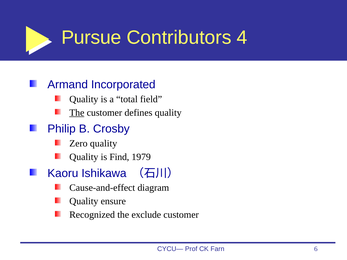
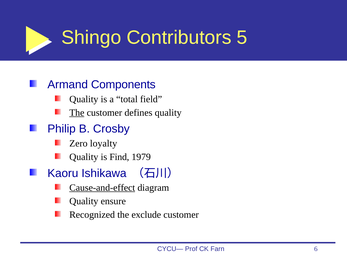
Pursue: Pursue -> Shingo
4: 4 -> 5
Incorporated: Incorporated -> Components
Zero quality: quality -> loyalty
Cause-and-effect underline: none -> present
